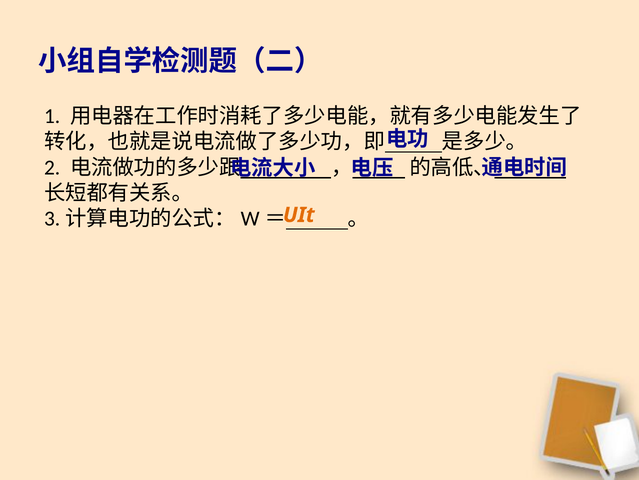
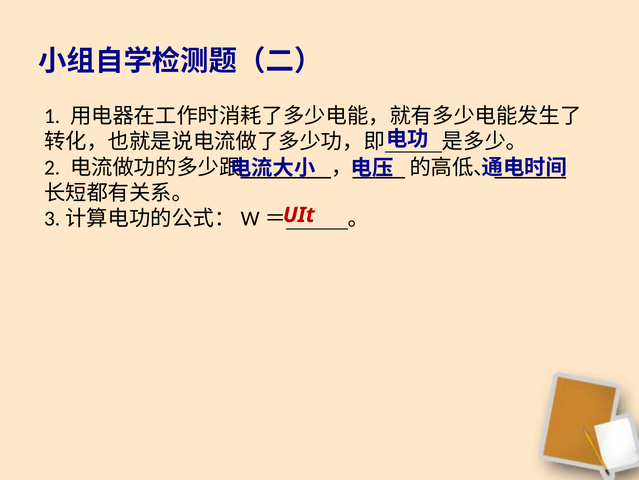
UIt colour: orange -> red
